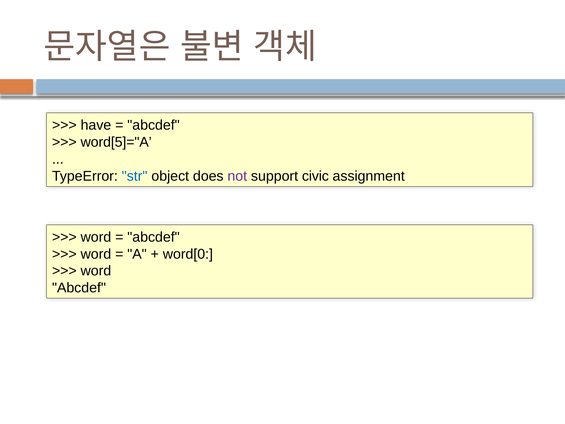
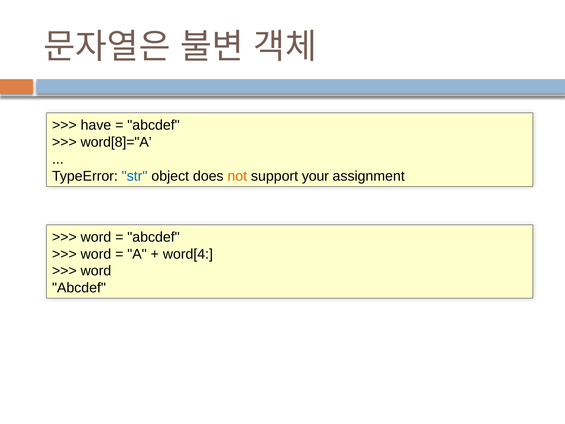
word[5]="A: word[5]="A -> word[8]="A
not colour: purple -> orange
civic: civic -> your
word[0: word[0 -> word[4
